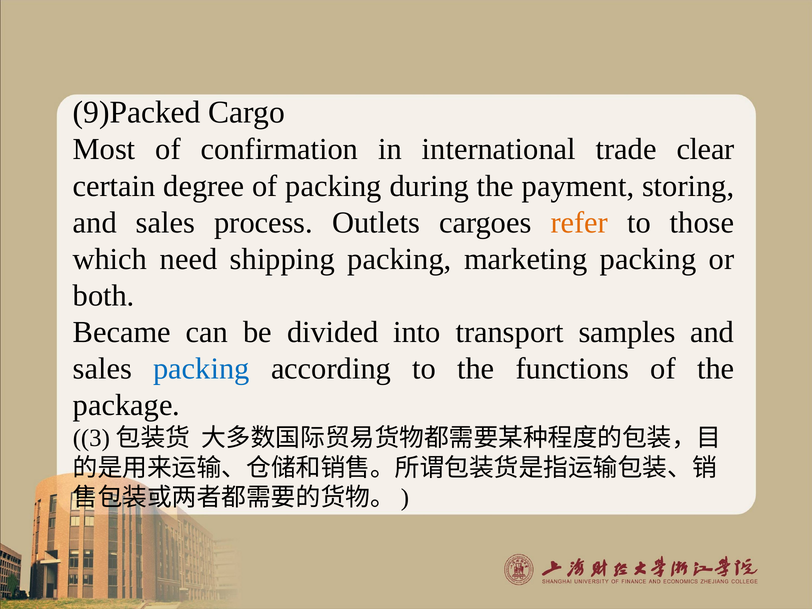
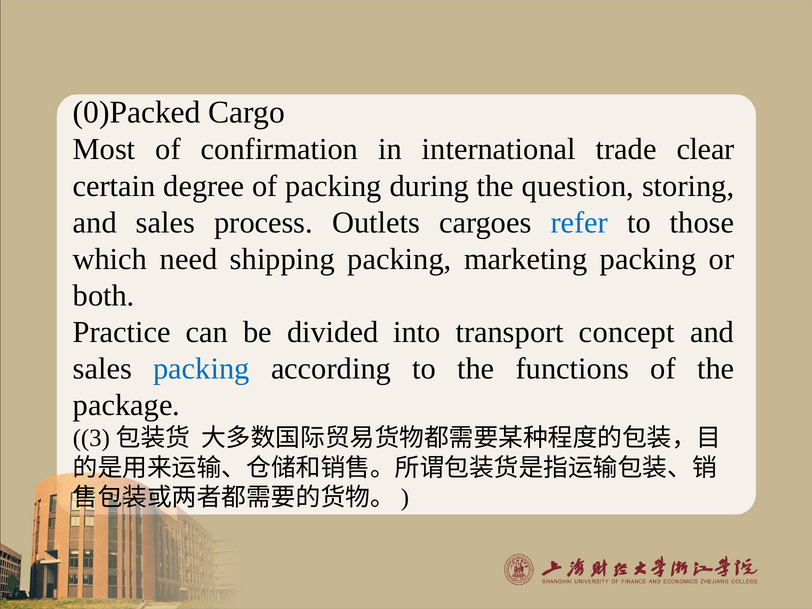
9)Packed: 9)Packed -> 0)Packed
payment: payment -> question
refer colour: orange -> blue
Became: Became -> Practice
samples: samples -> concept
